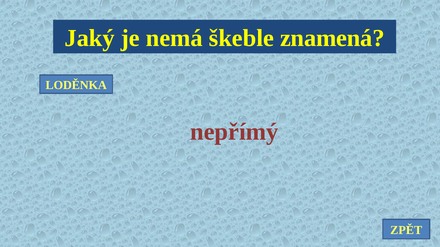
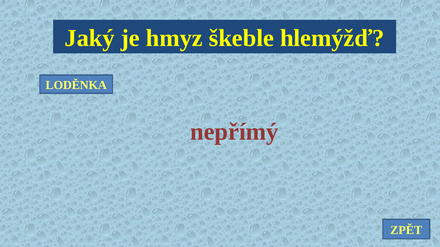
nemá: nemá -> hmyz
znamená: znamená -> hlemýžď
